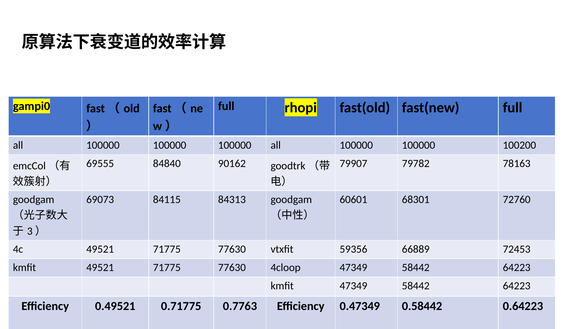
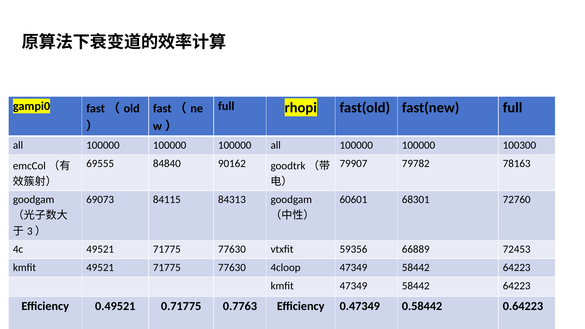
100200: 100200 -> 100300
